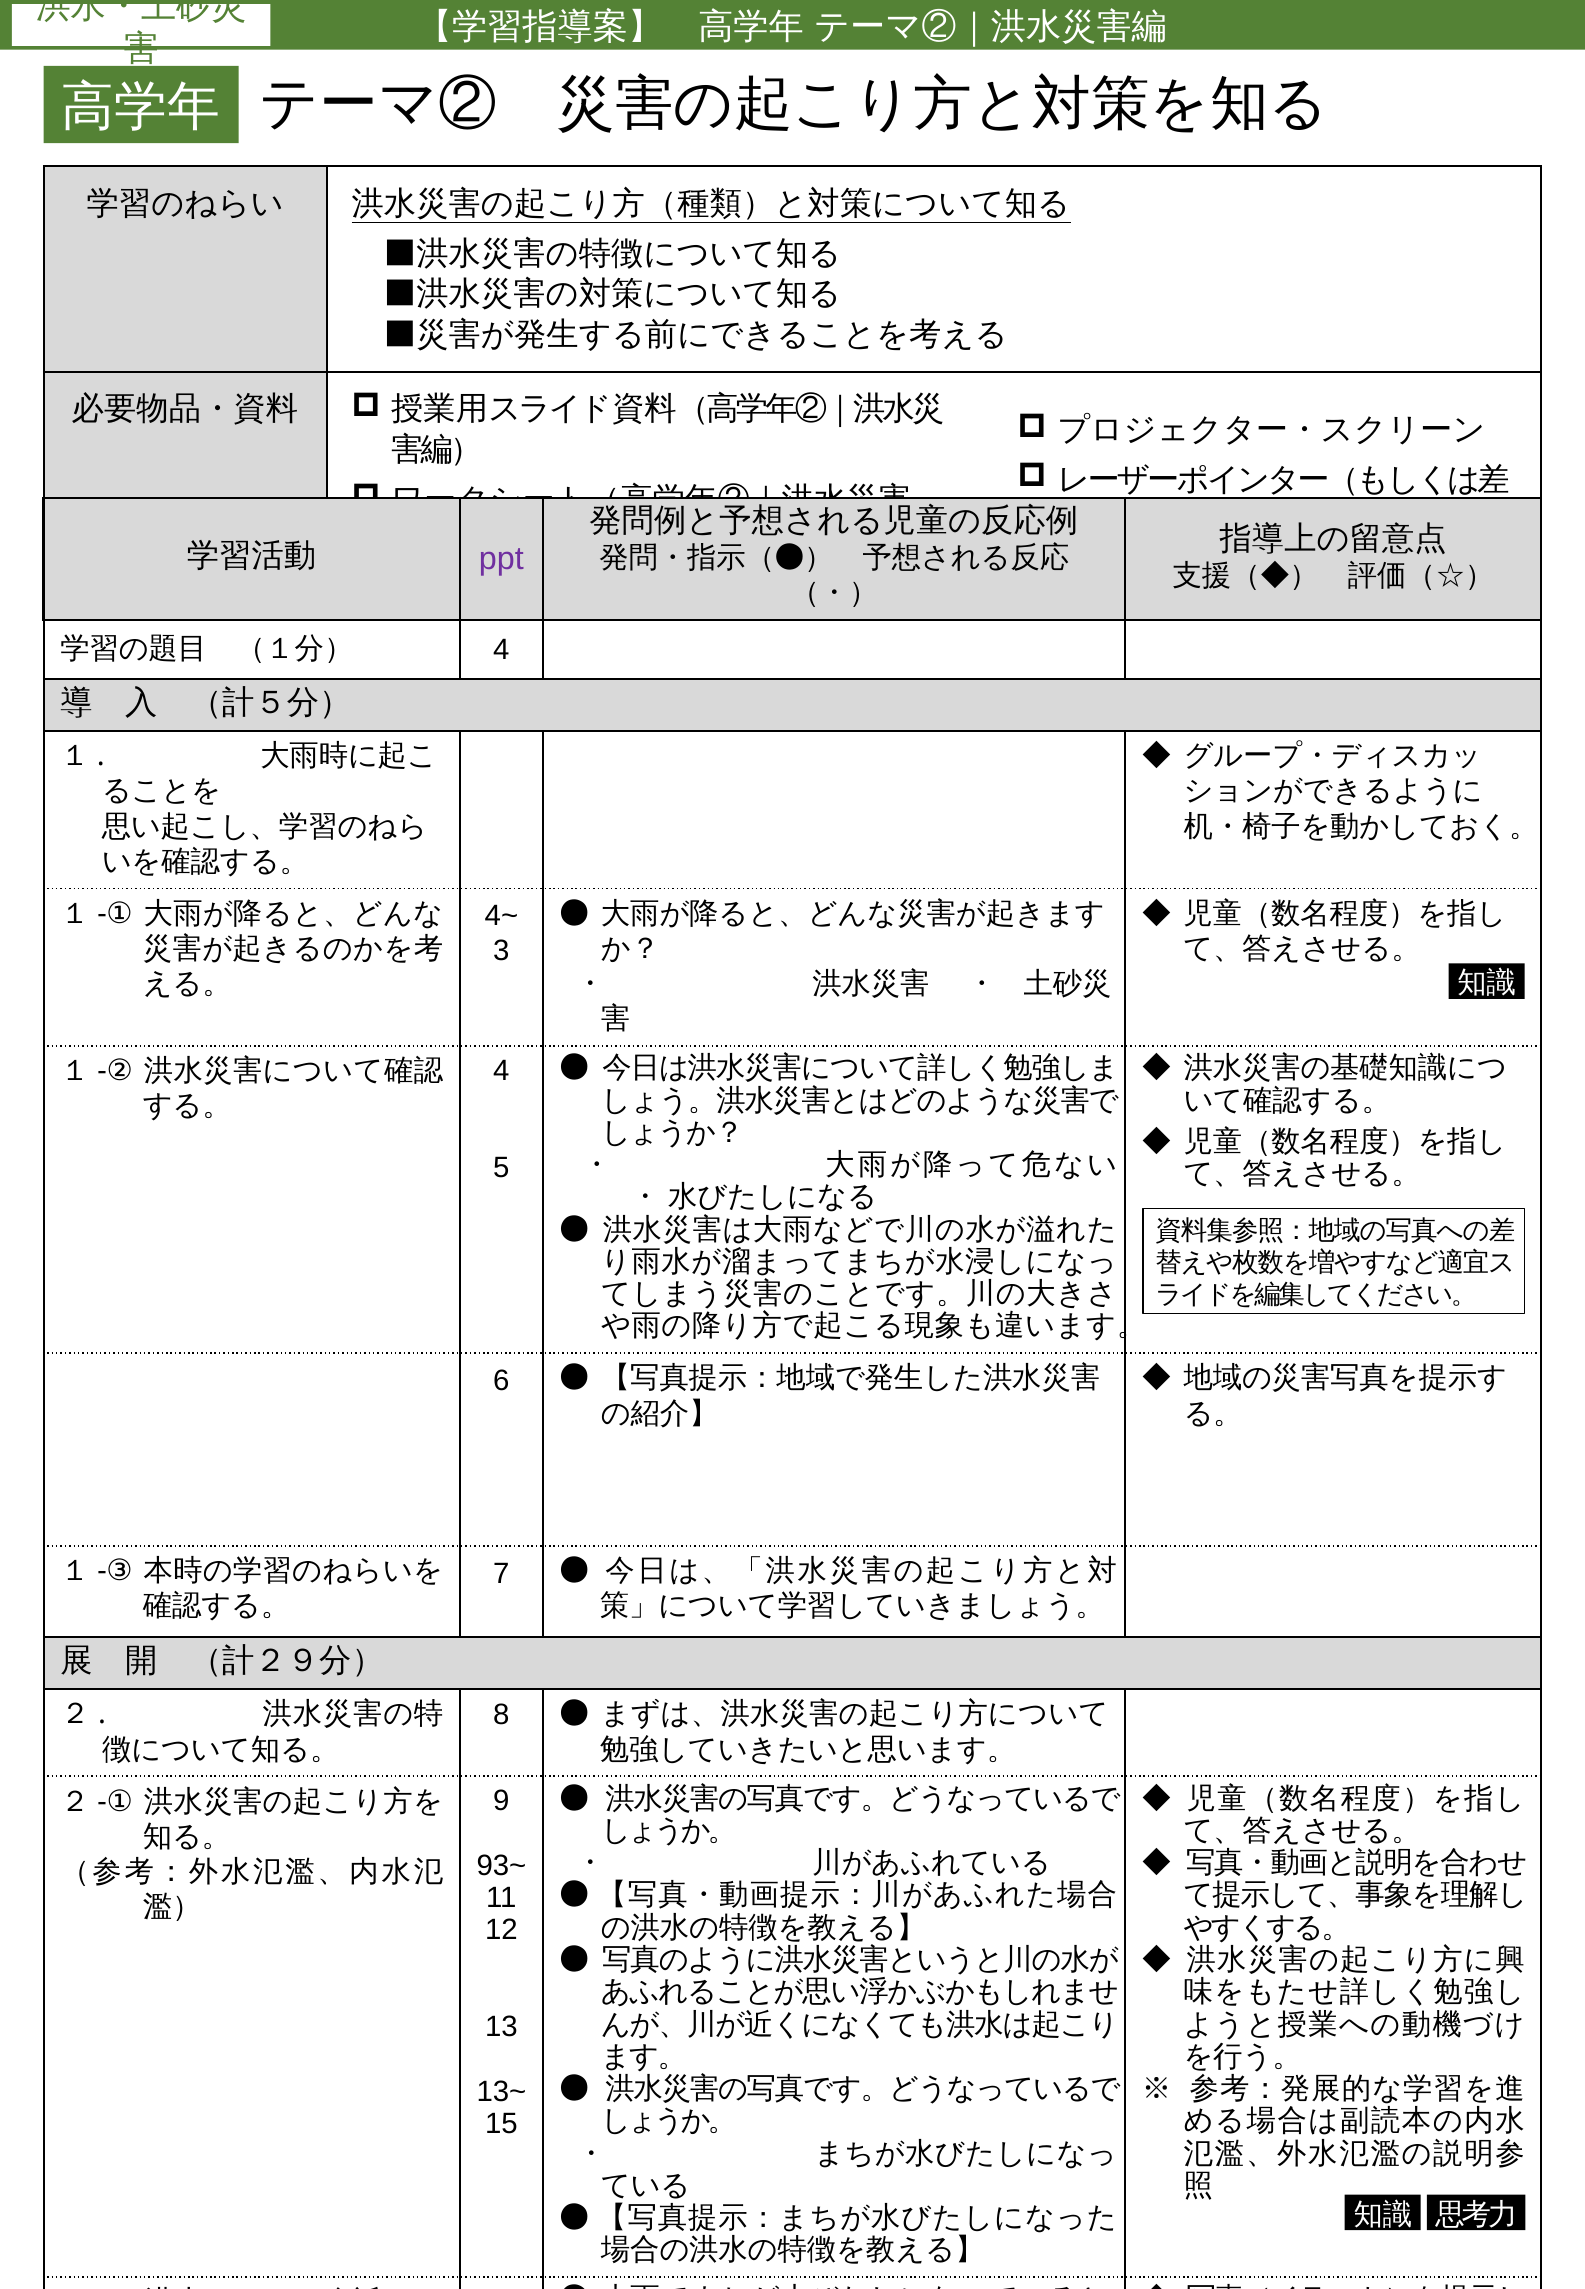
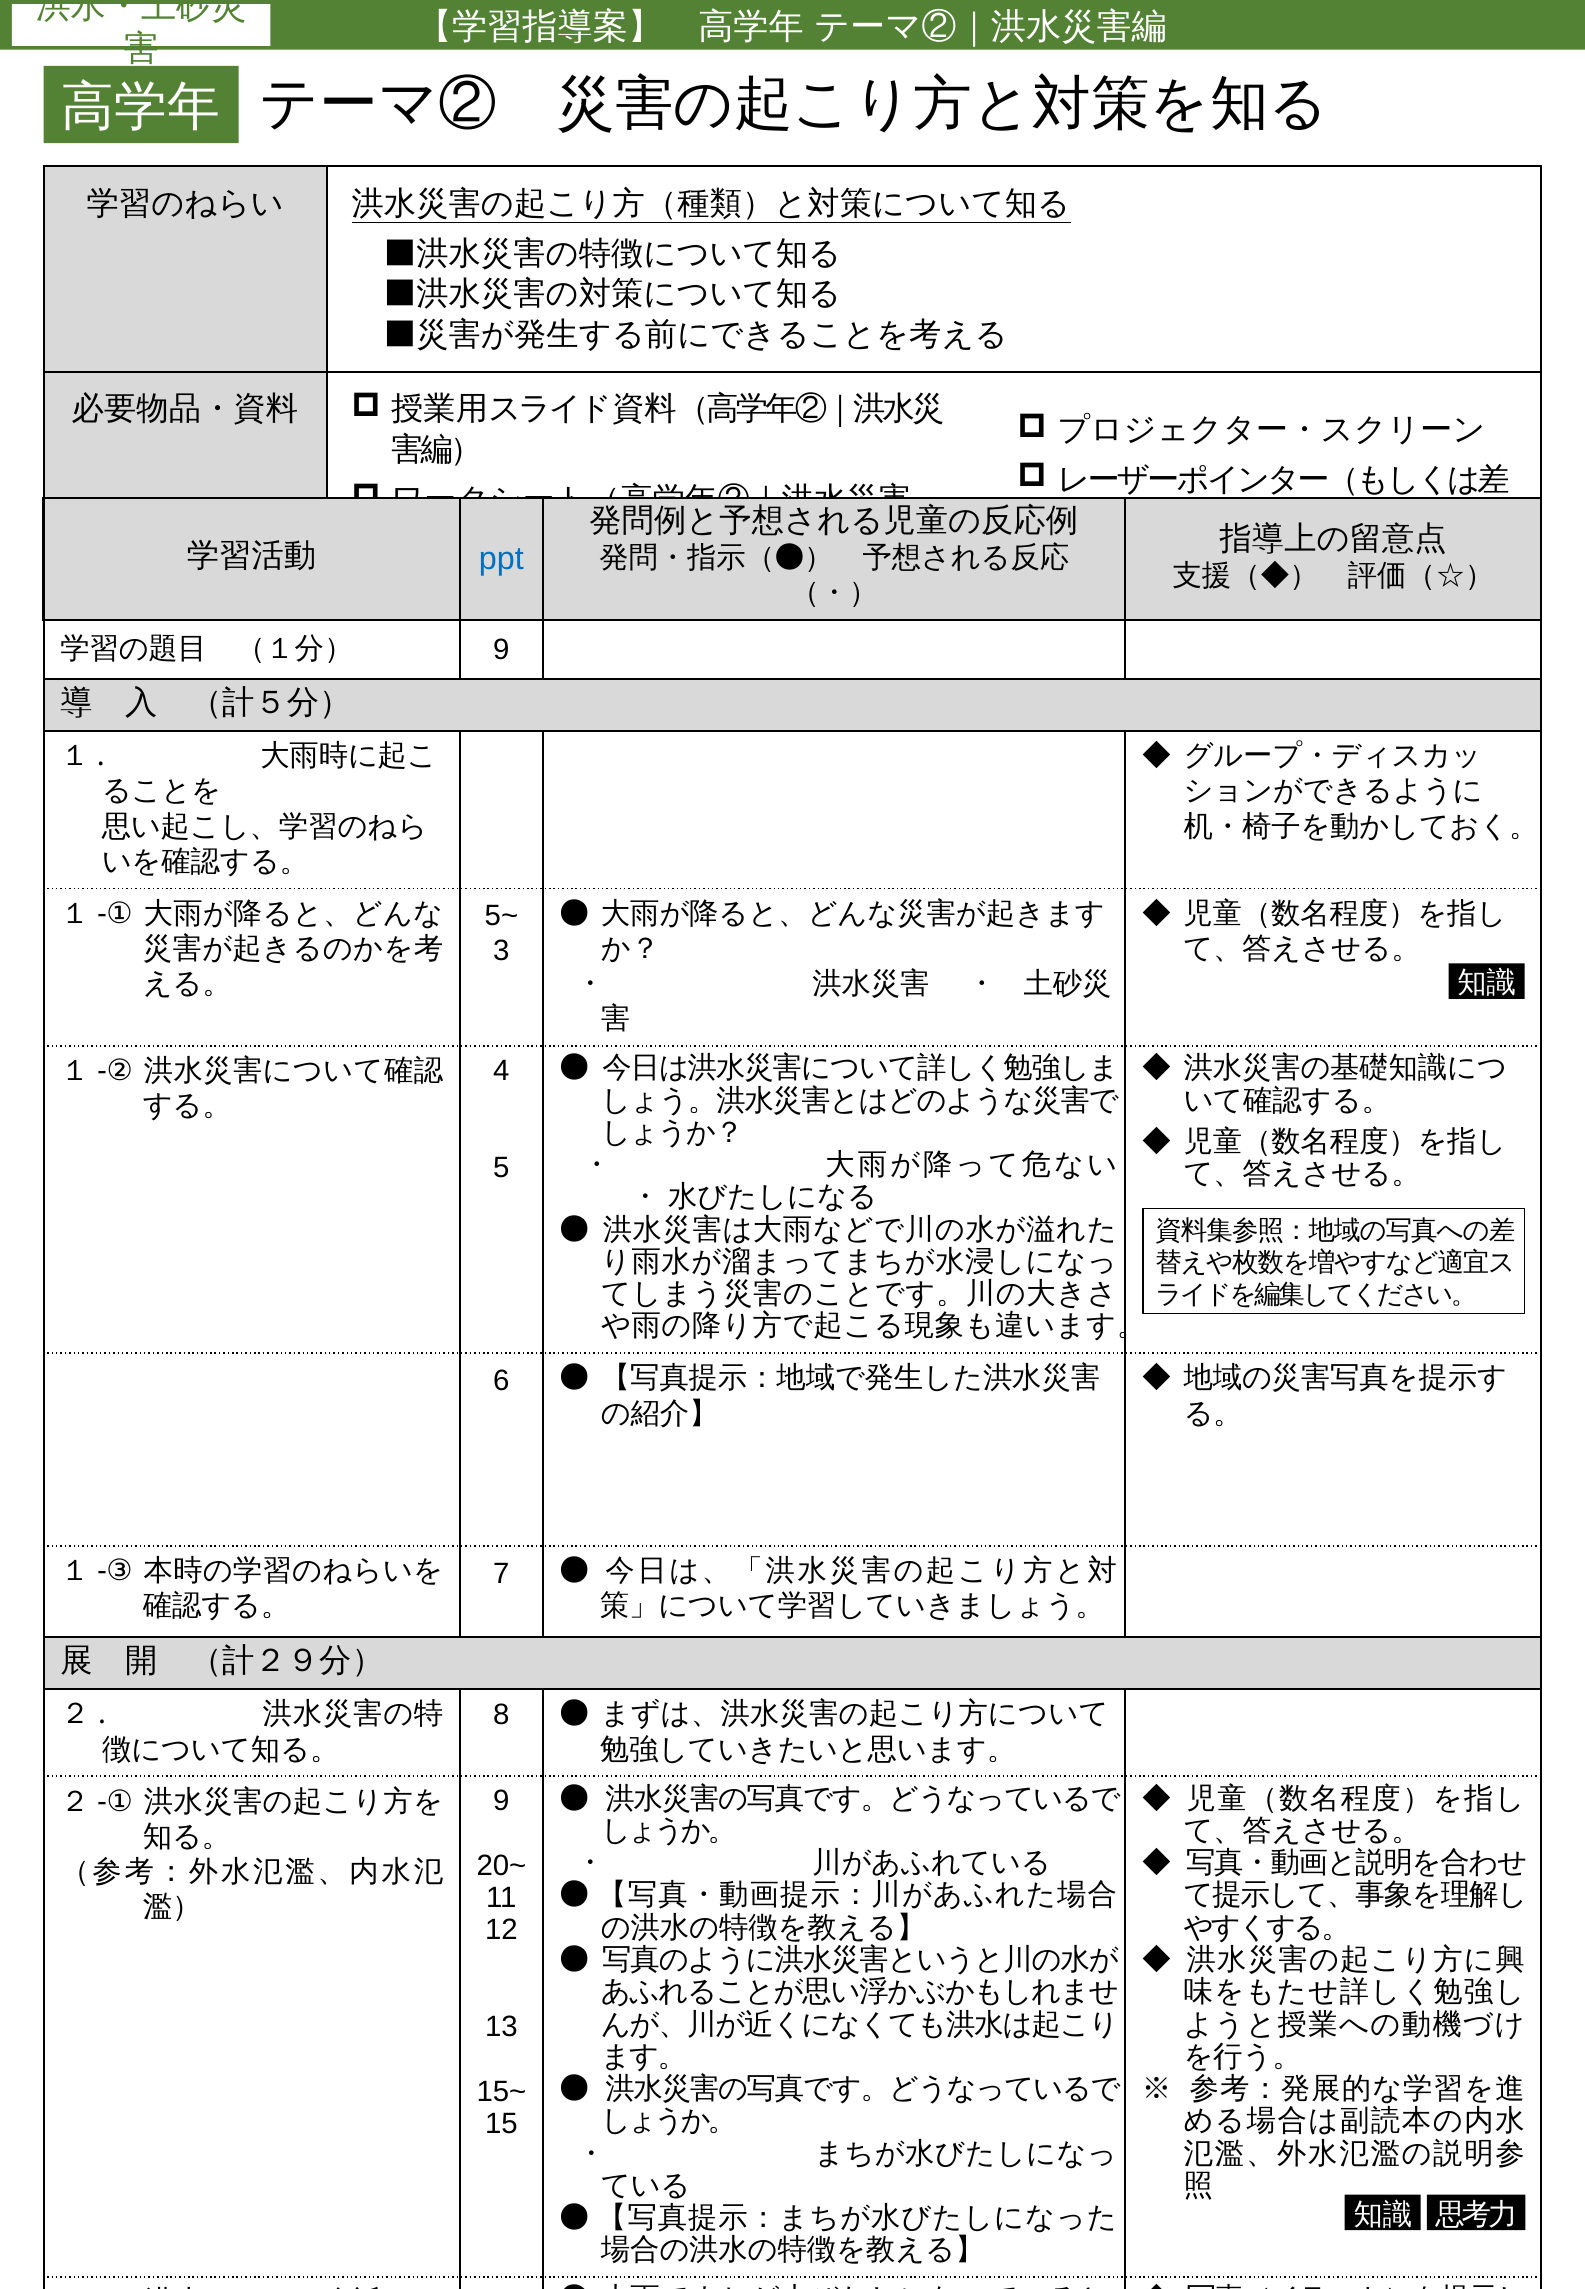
ppt colour: purple -> blue
4 at (501, 650): 4 -> 9
4~: 4~ -> 5~
93~: 93~ -> 20~
13~: 13~ -> 15~
